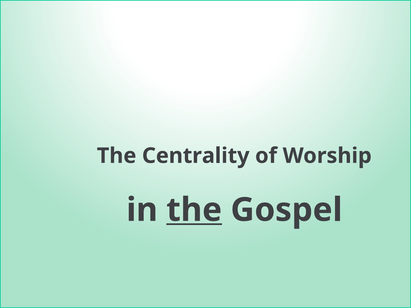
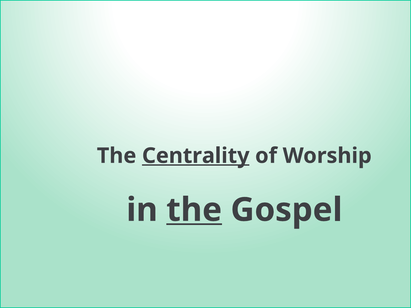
Centrality underline: none -> present
